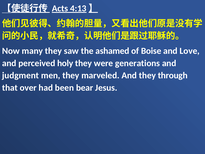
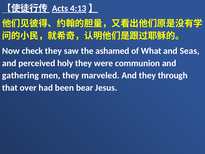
many: many -> check
Boise: Boise -> What
Love: Love -> Seas
generations: generations -> communion
judgment: judgment -> gathering
